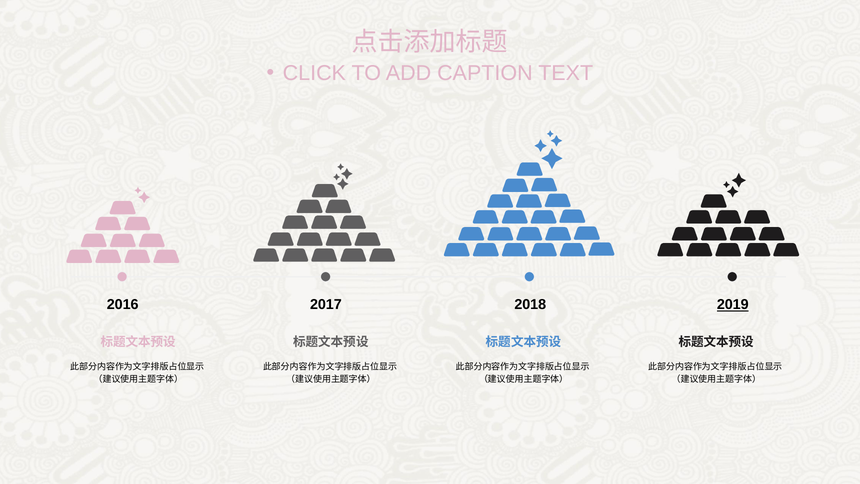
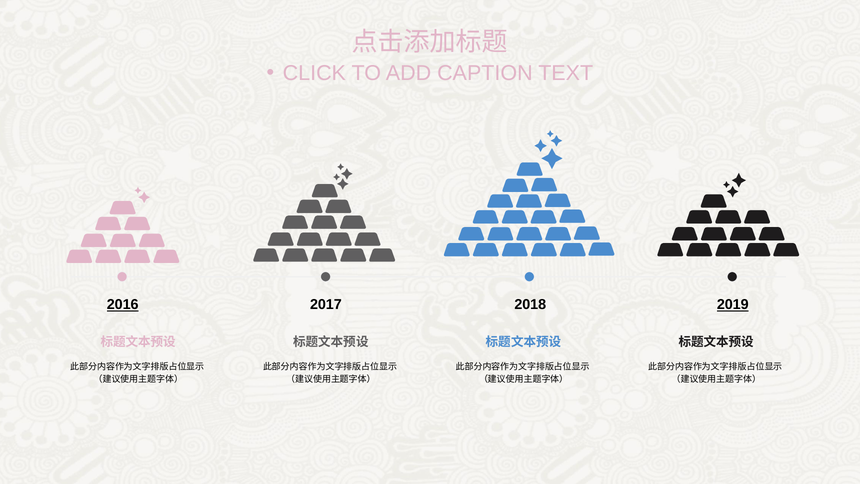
2016 underline: none -> present
